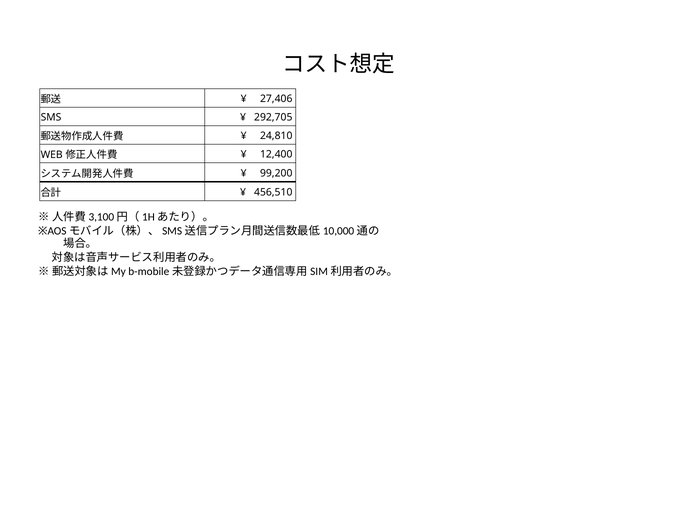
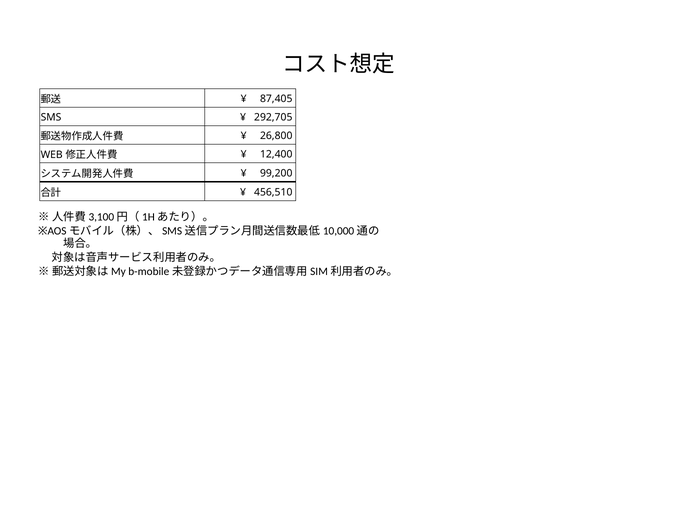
27,406: 27,406 -> 87,405
24,810: 24,810 -> 26,800
